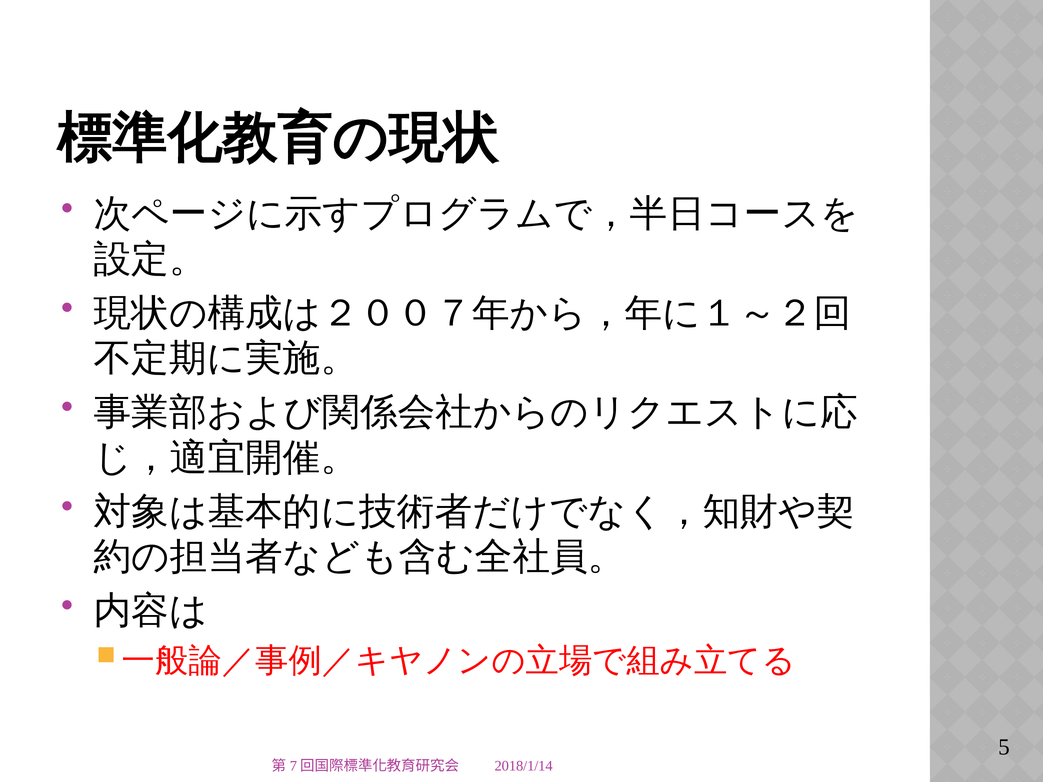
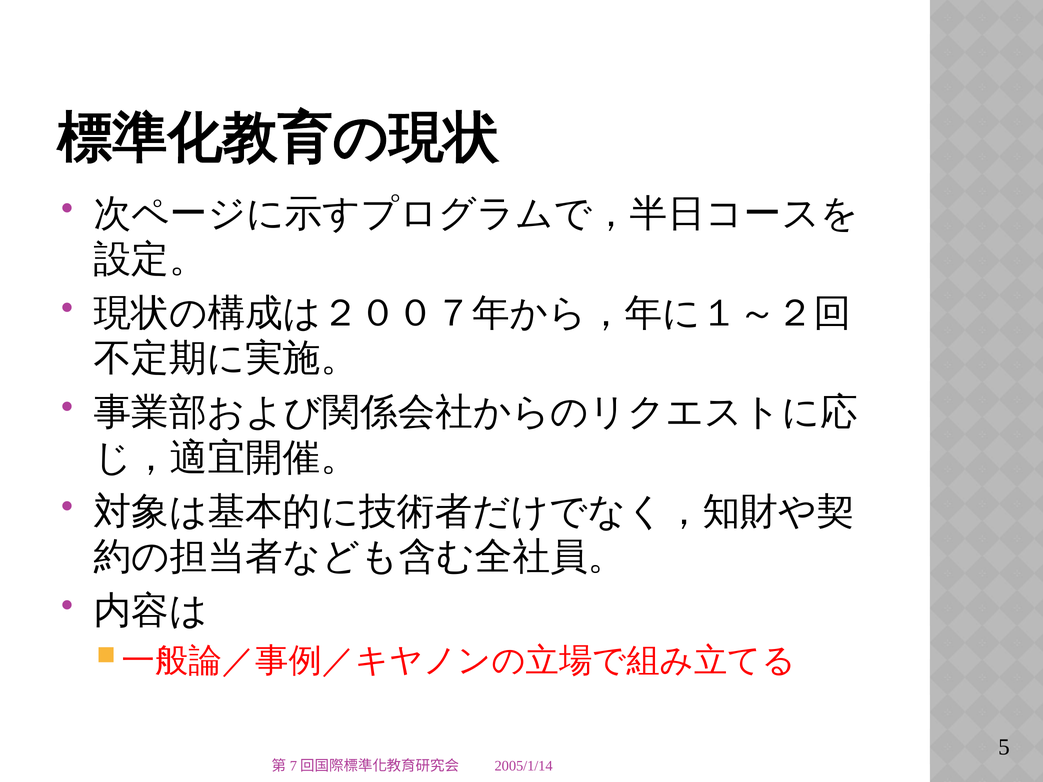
2018/1/14: 2018/1/14 -> 2005/1/14
